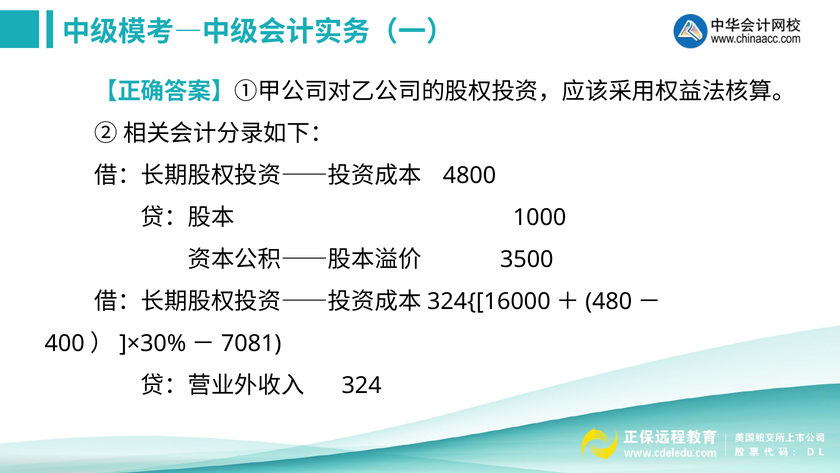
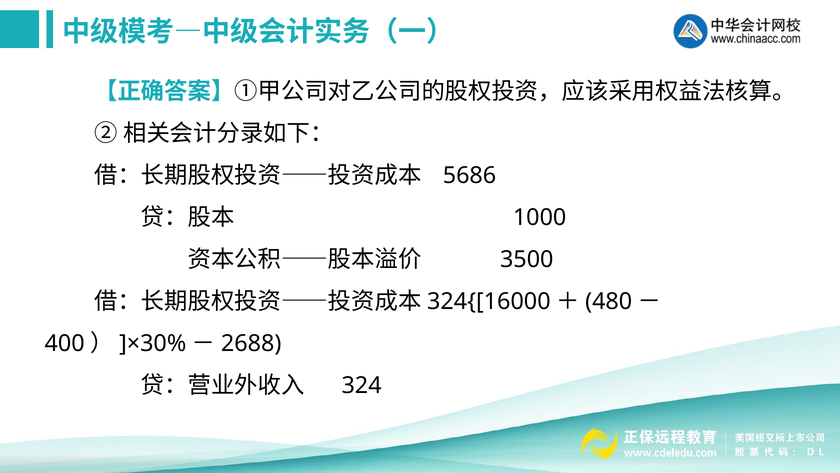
4800: 4800 -> 5686
7081: 7081 -> 2688
